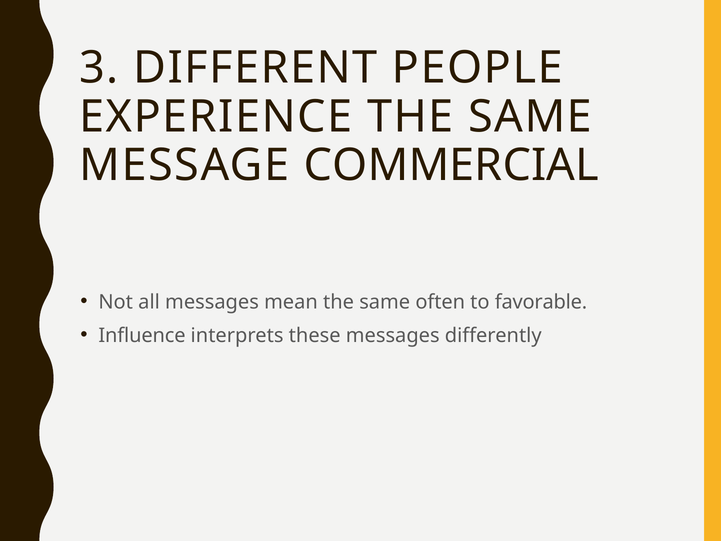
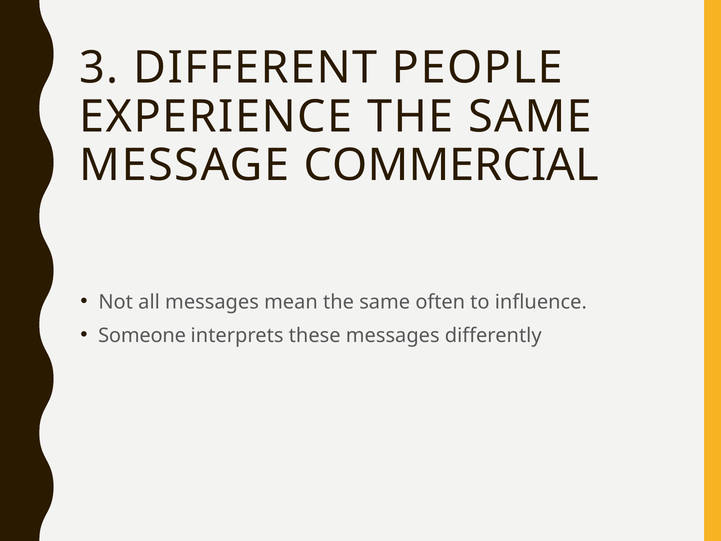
favorable: favorable -> influence
Influence: Influence -> Someone
